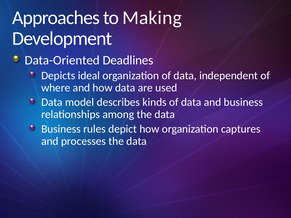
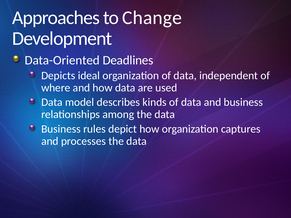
Making: Making -> Change
